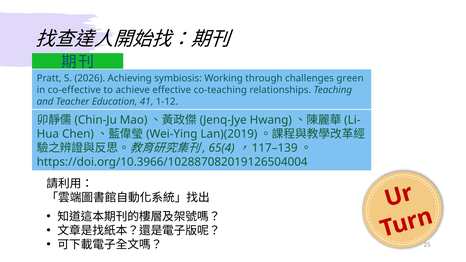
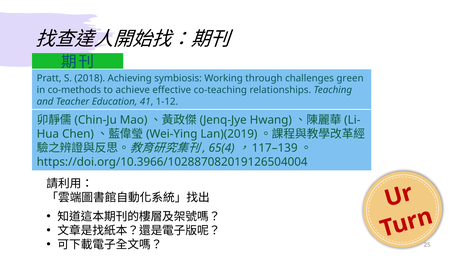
2026: 2026 -> 2018
co-effective: co-effective -> co-methods
